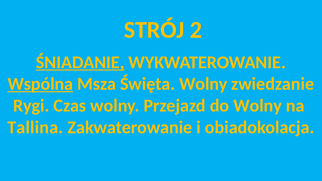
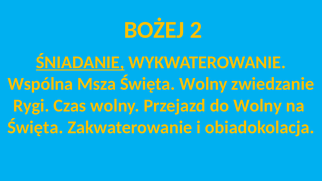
STRÓJ: STRÓJ -> BOŻEJ
Wspólna underline: present -> none
Tallina at (35, 128): Tallina -> Święta
